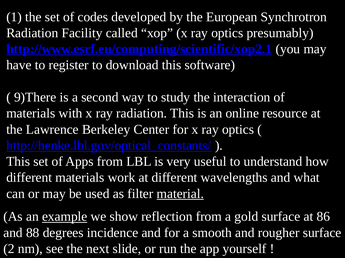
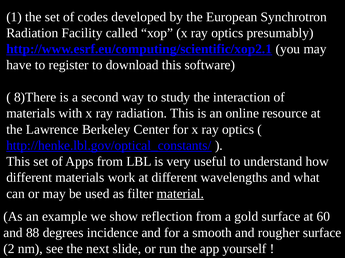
9)There: 9)There -> 8)There
example underline: present -> none
86: 86 -> 60
